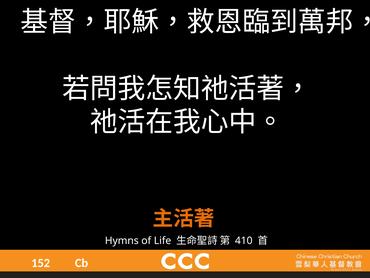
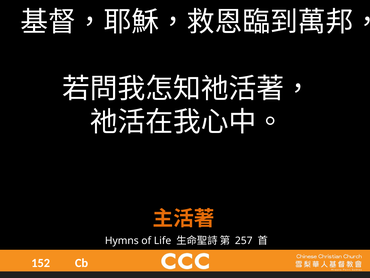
410: 410 -> 257
